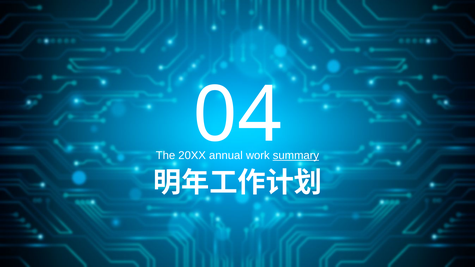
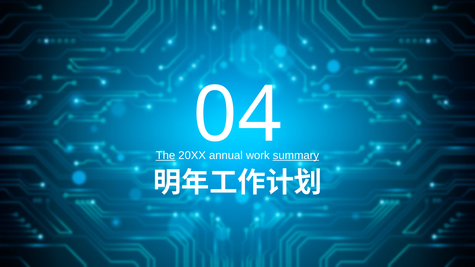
The underline: none -> present
